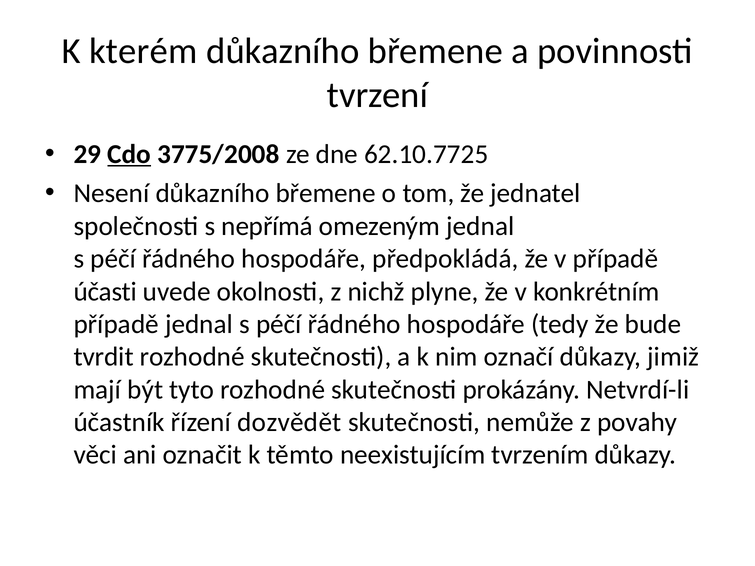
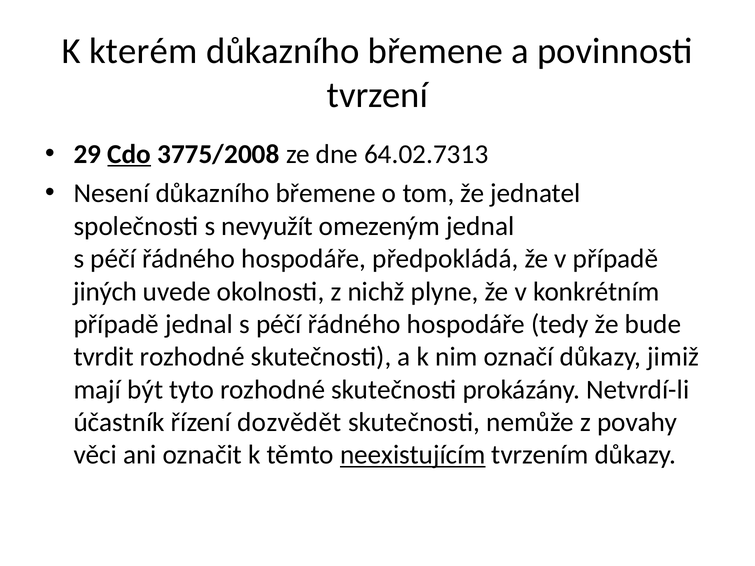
62.10.7725: 62.10.7725 -> 64.02.7313
nepřímá: nepřímá -> nevyužít
účasti: účasti -> jiných
neexistujícím underline: none -> present
